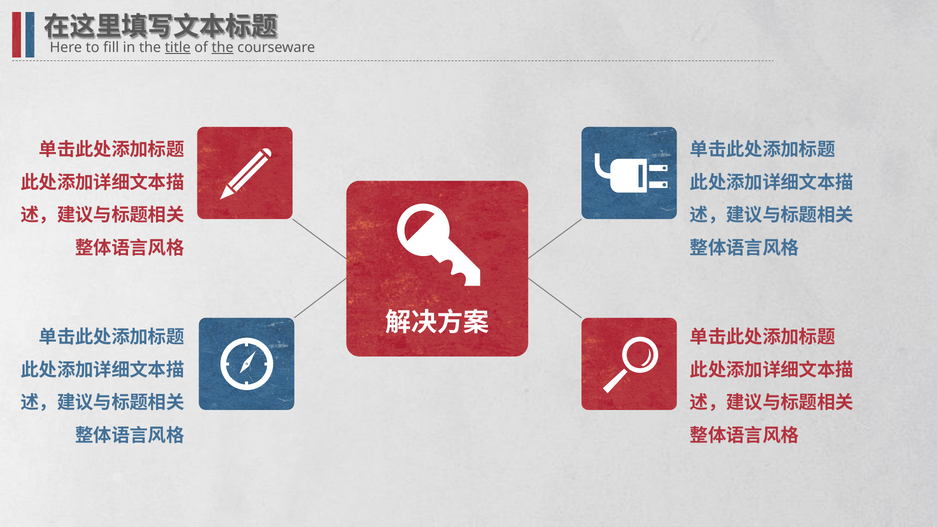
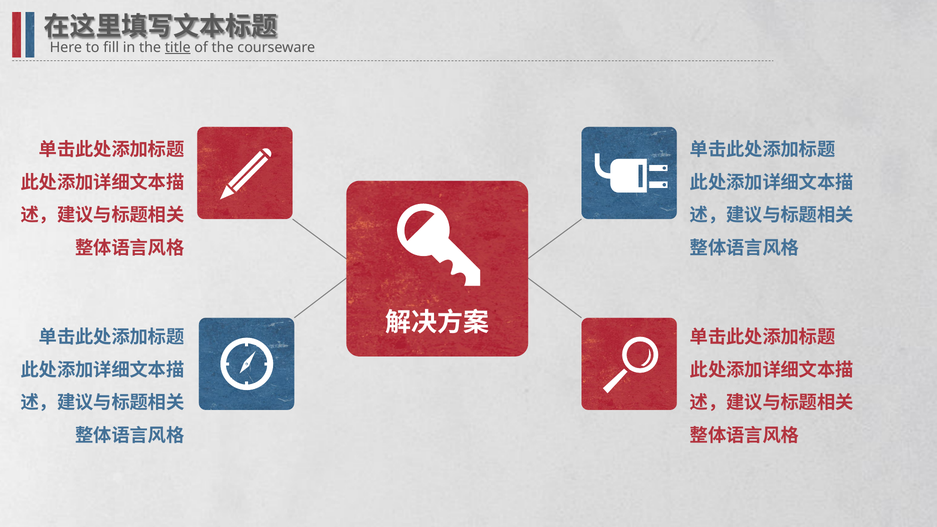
the at (223, 47) underline: present -> none
